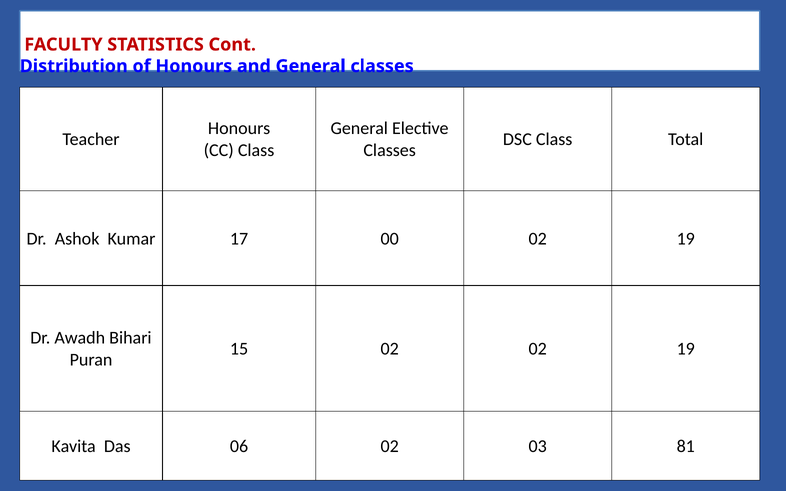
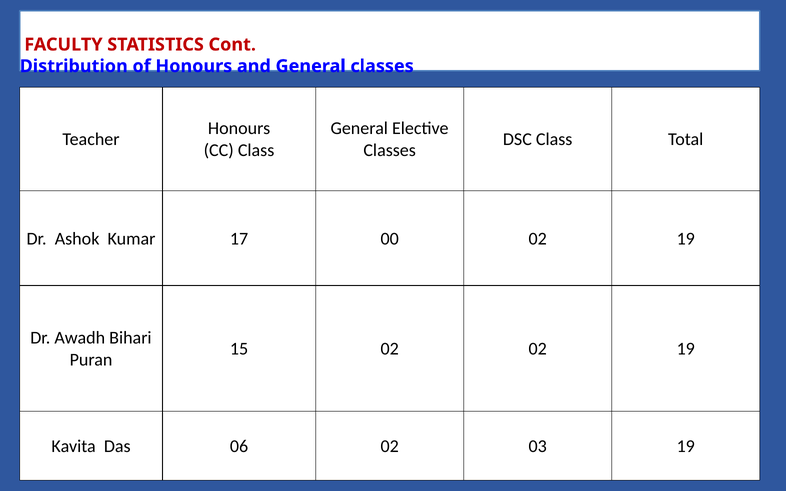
03 81: 81 -> 19
